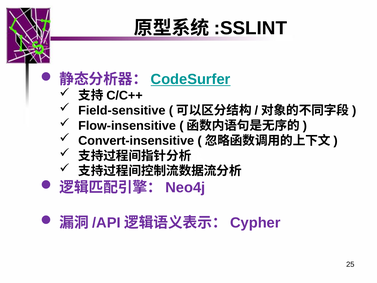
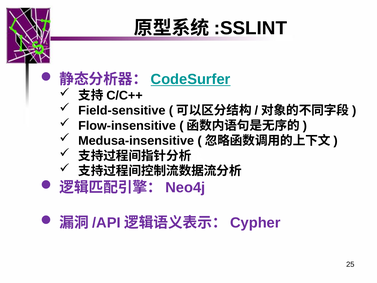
Convert-insensitive: Convert-insensitive -> Medusa-insensitive
